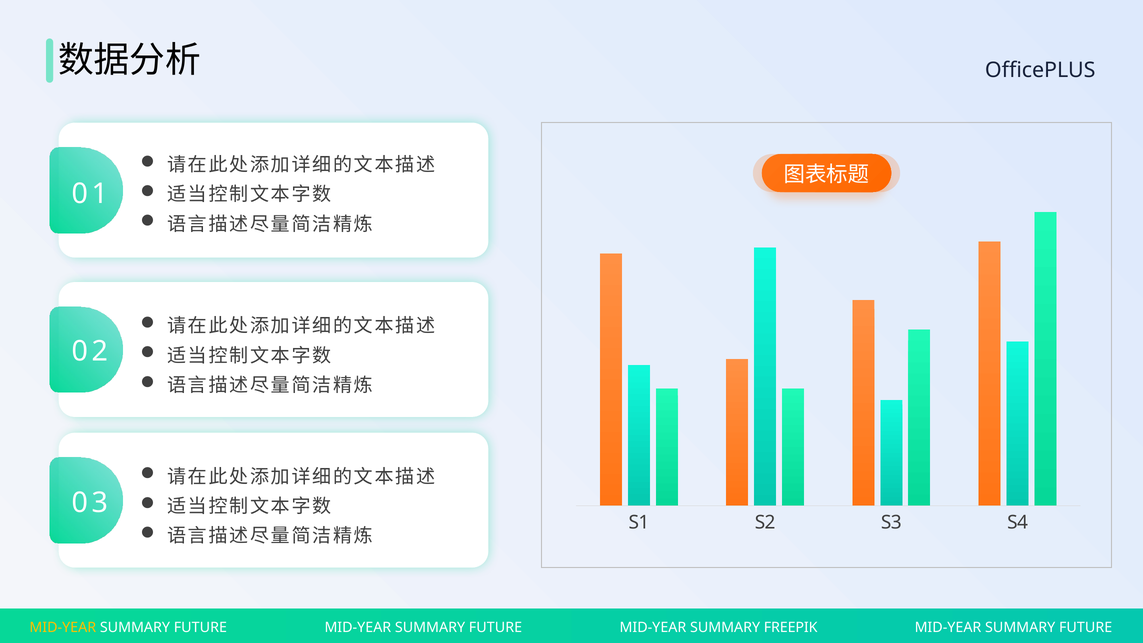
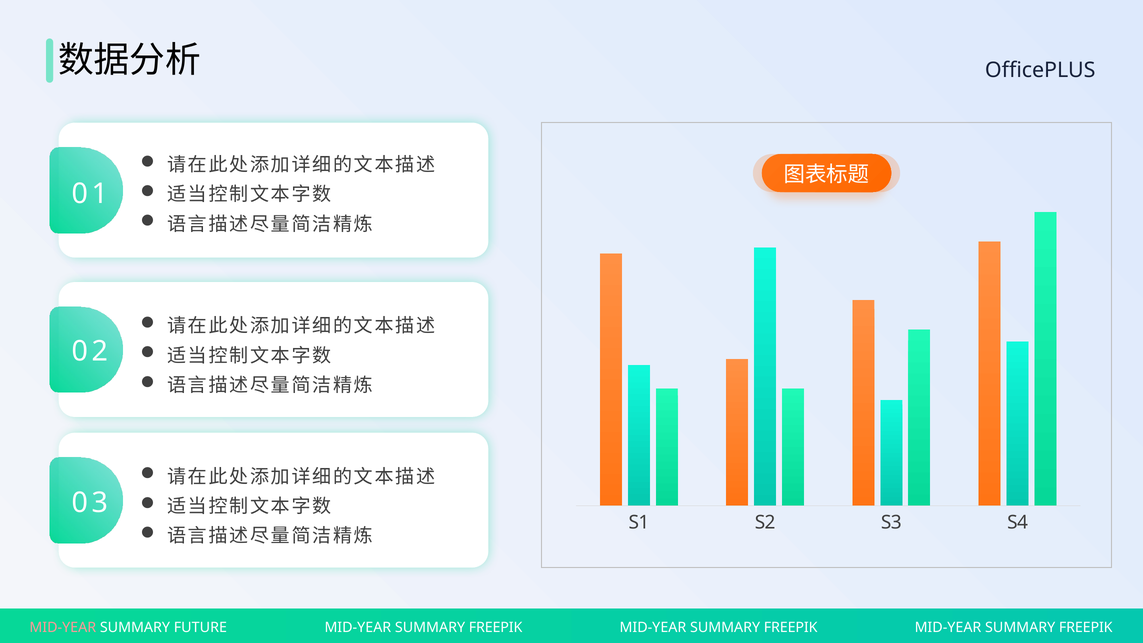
MID-YEAR at (63, 627) colour: yellow -> pink
FUTURE at (495, 627): FUTURE -> FREEPIK
FUTURE at (1086, 627): FUTURE -> FREEPIK
